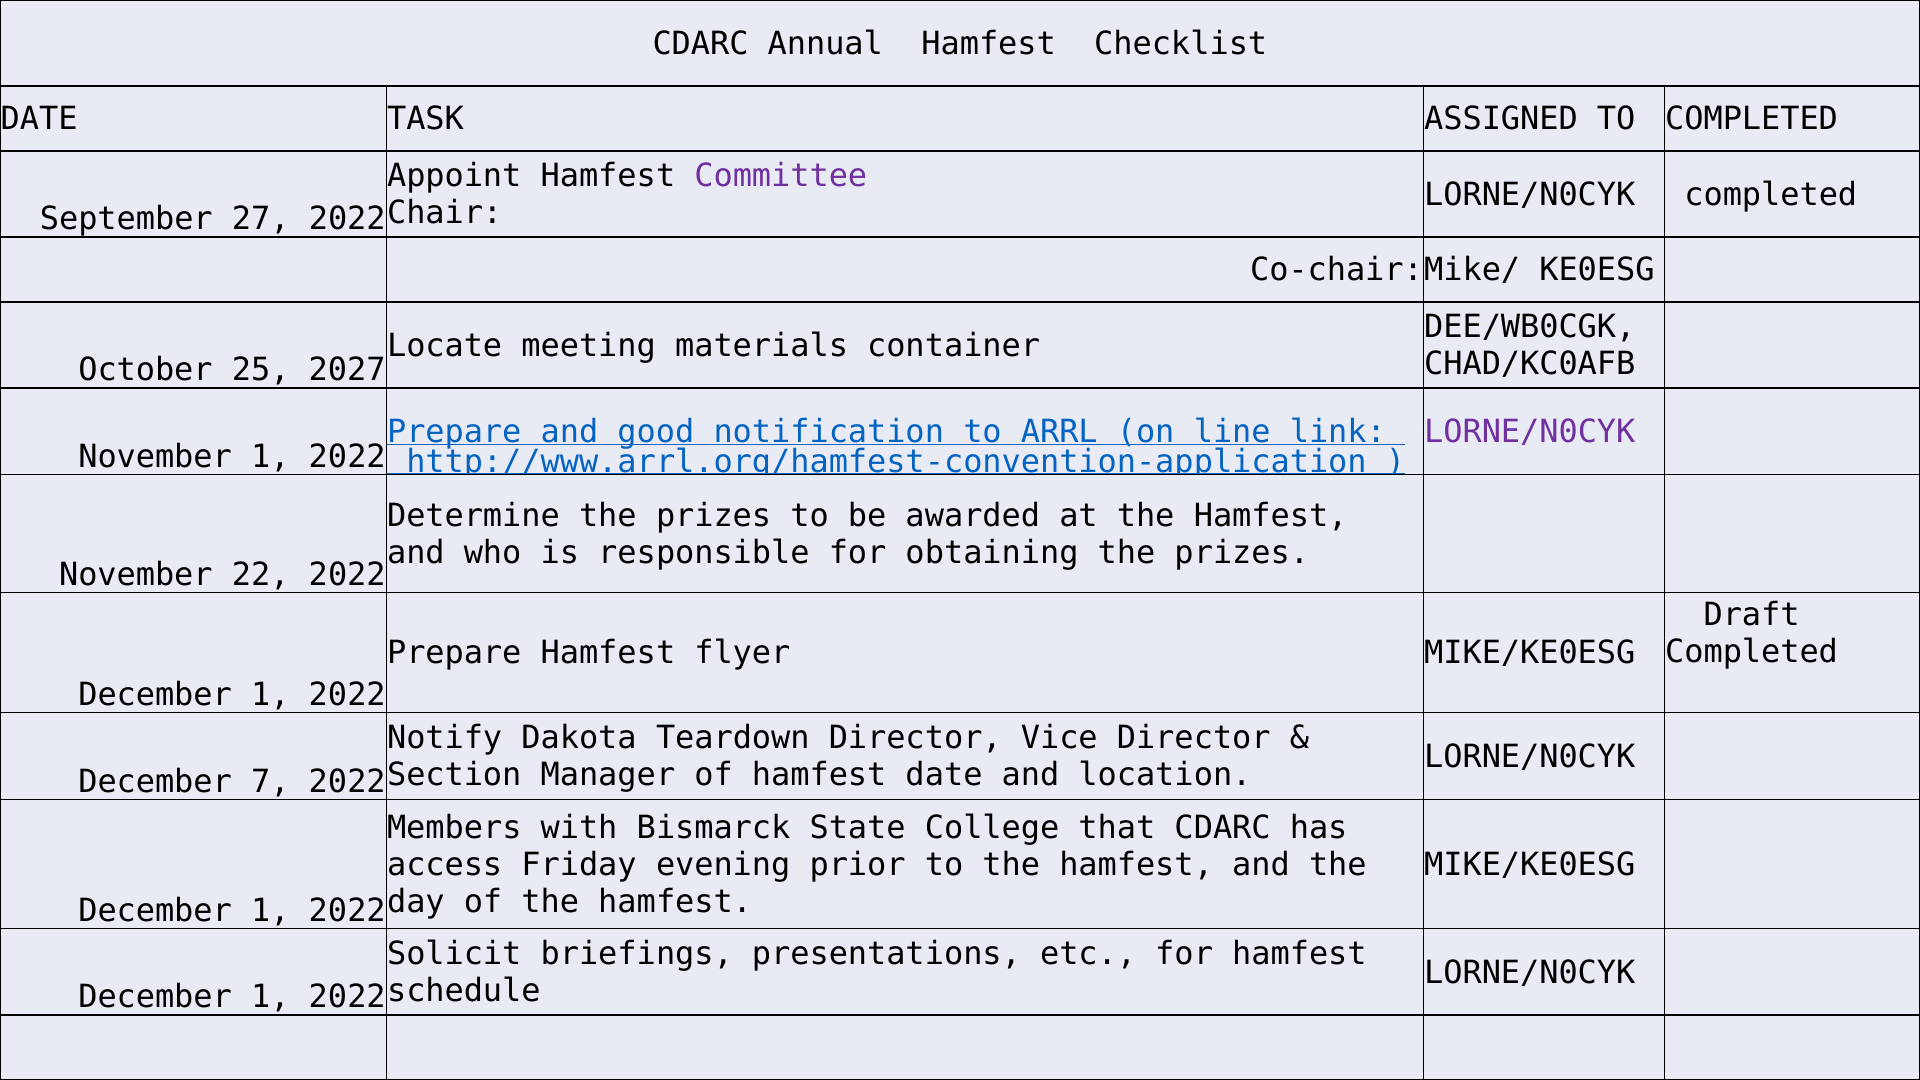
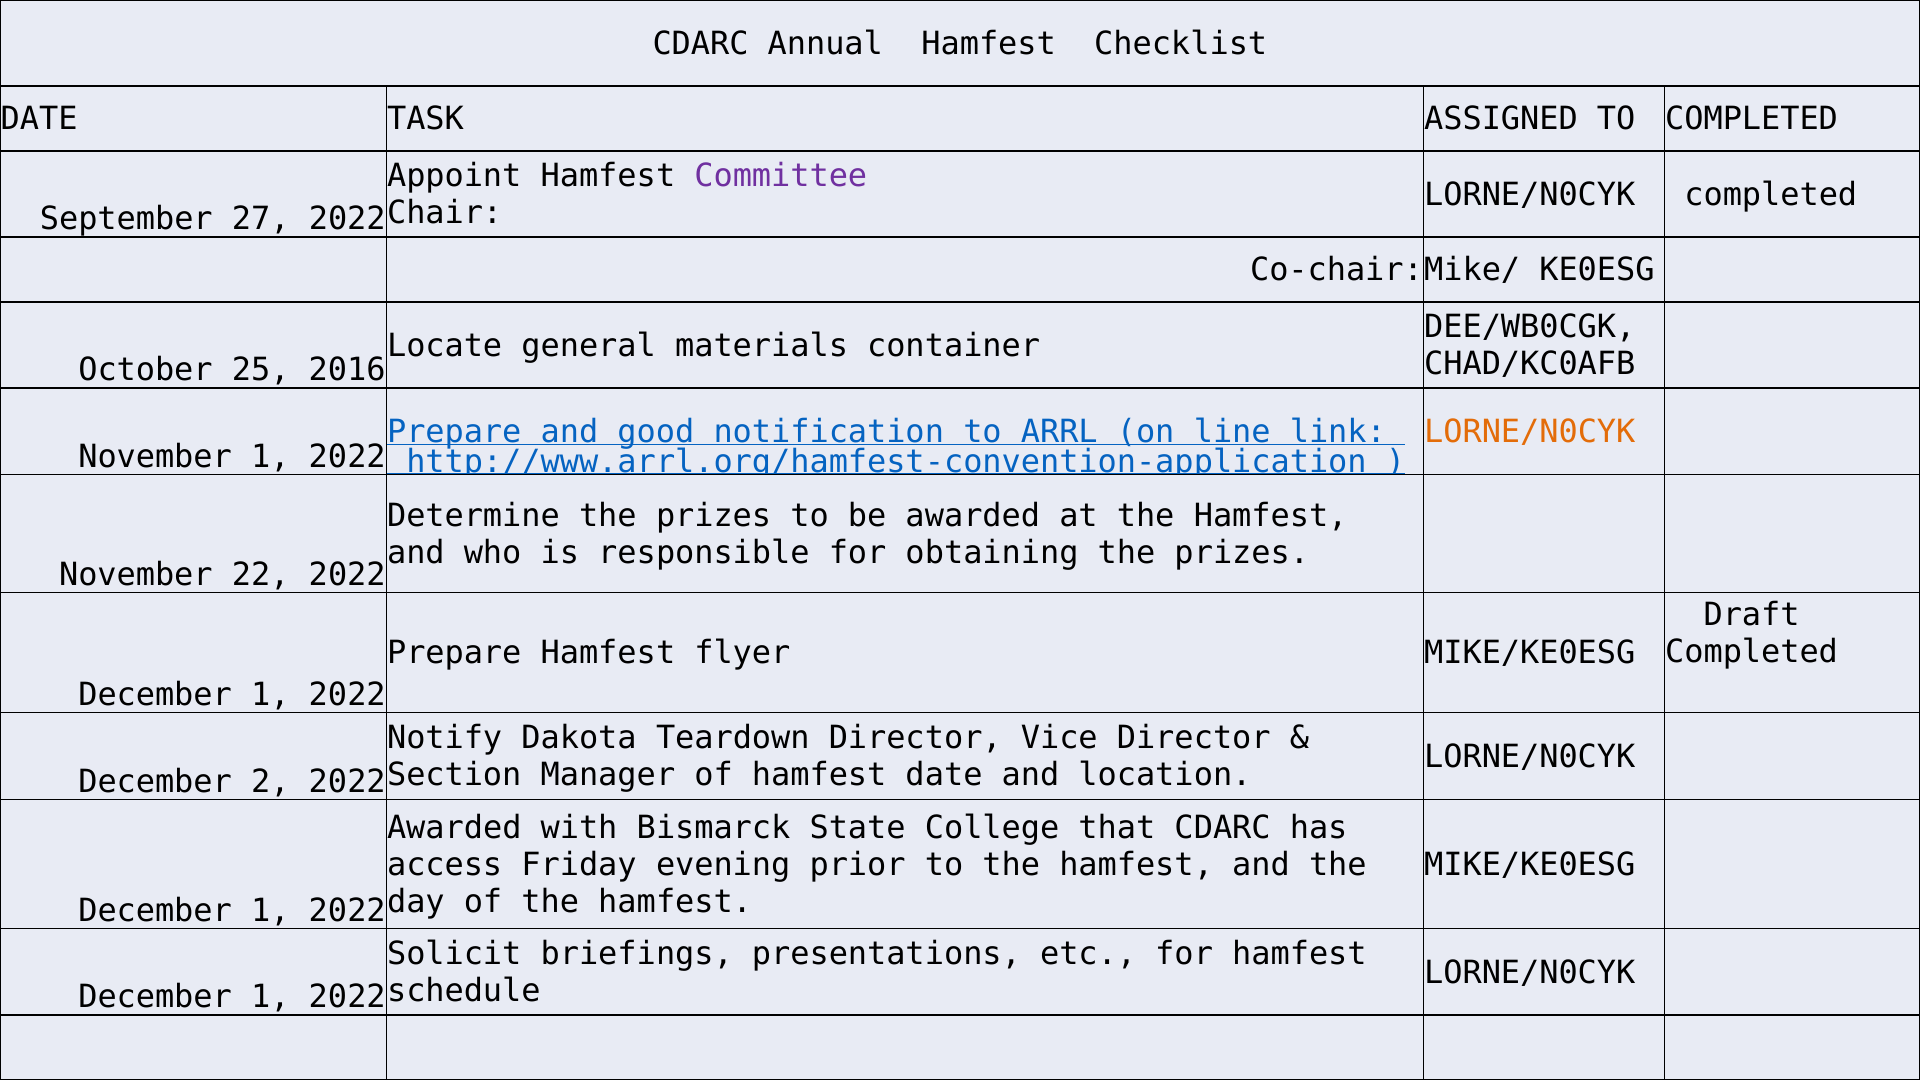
meeting: meeting -> general
2027: 2027 -> 2016
LORNE/N0CYK at (1530, 432) colour: purple -> orange
7: 7 -> 2
Members at (454, 828): Members -> Awarded
